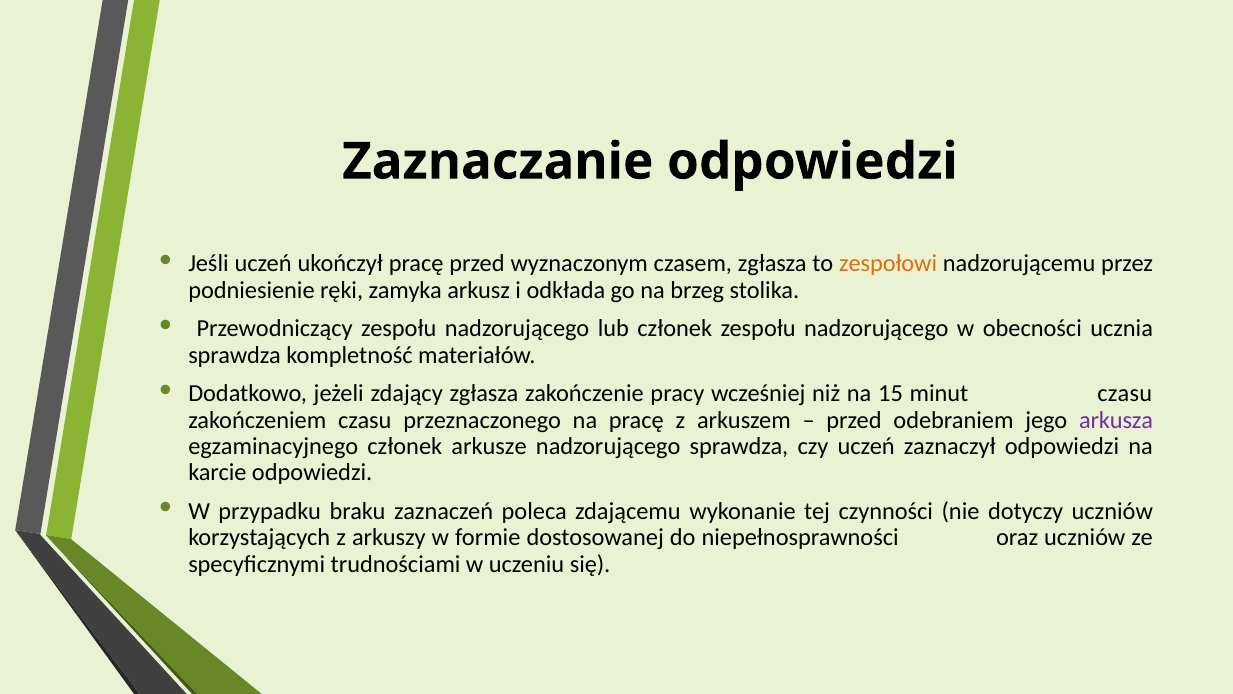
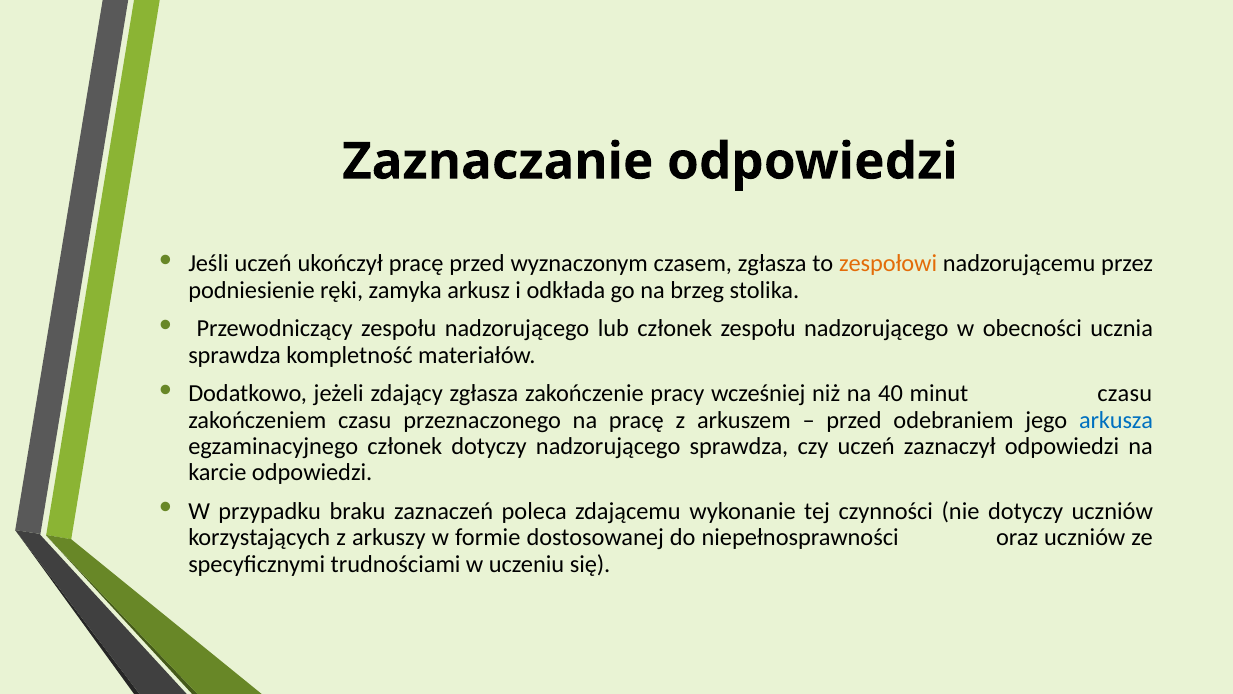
15: 15 -> 40
arkusza colour: purple -> blue
członek arkusze: arkusze -> dotyczy
